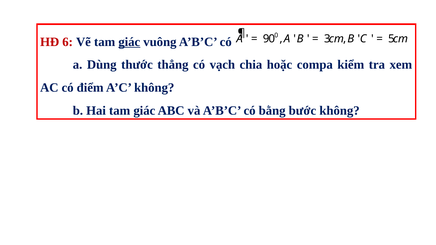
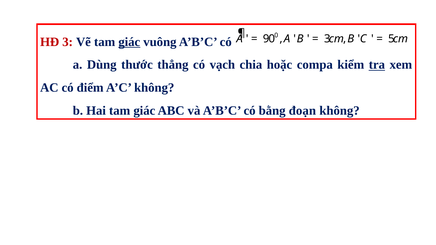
HĐ 6: 6 -> 3
tra underline: none -> present
bước: bước -> đoạn
